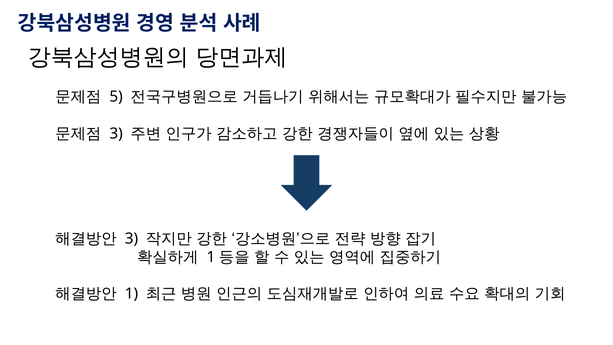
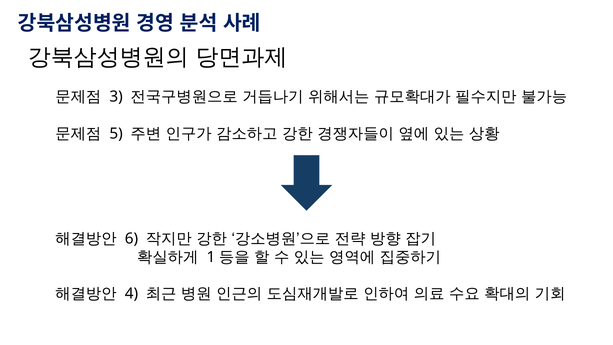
5: 5 -> 3
3 at (116, 134): 3 -> 5
3 at (131, 239): 3 -> 6
1 at (131, 294): 1 -> 4
